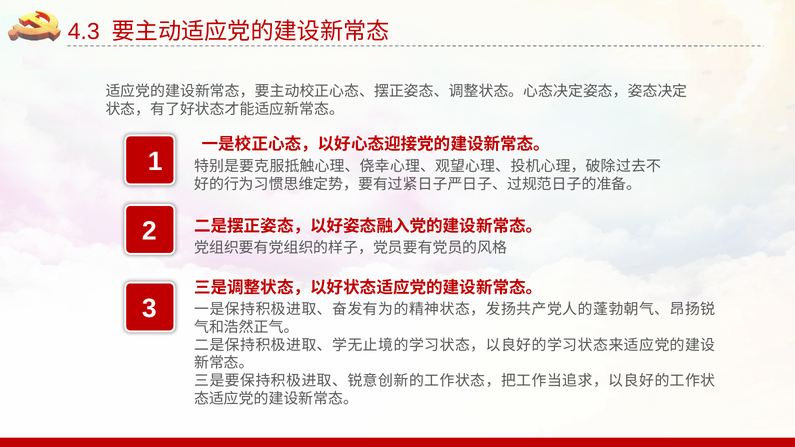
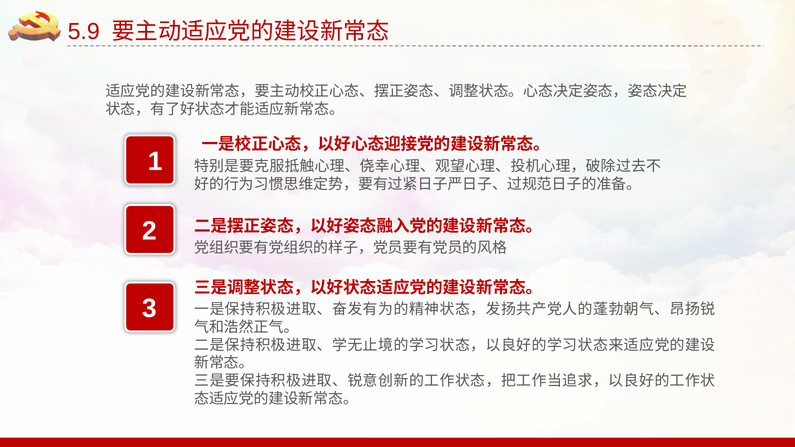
4.3: 4.3 -> 5.9
